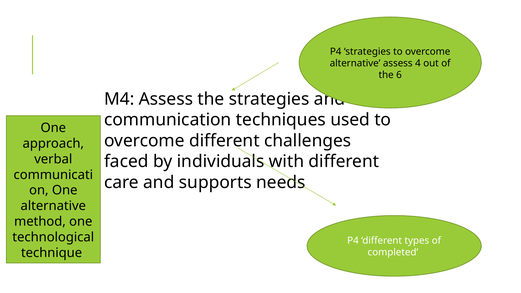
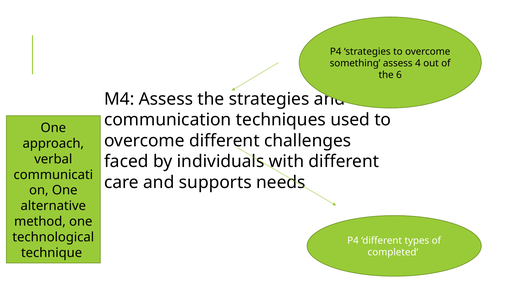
alternative at (355, 63): alternative -> something
